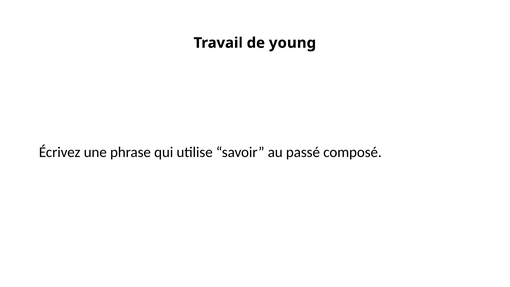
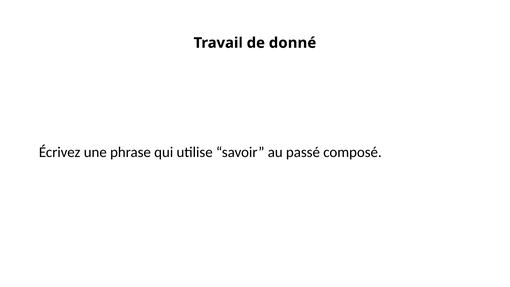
young: young -> donné
